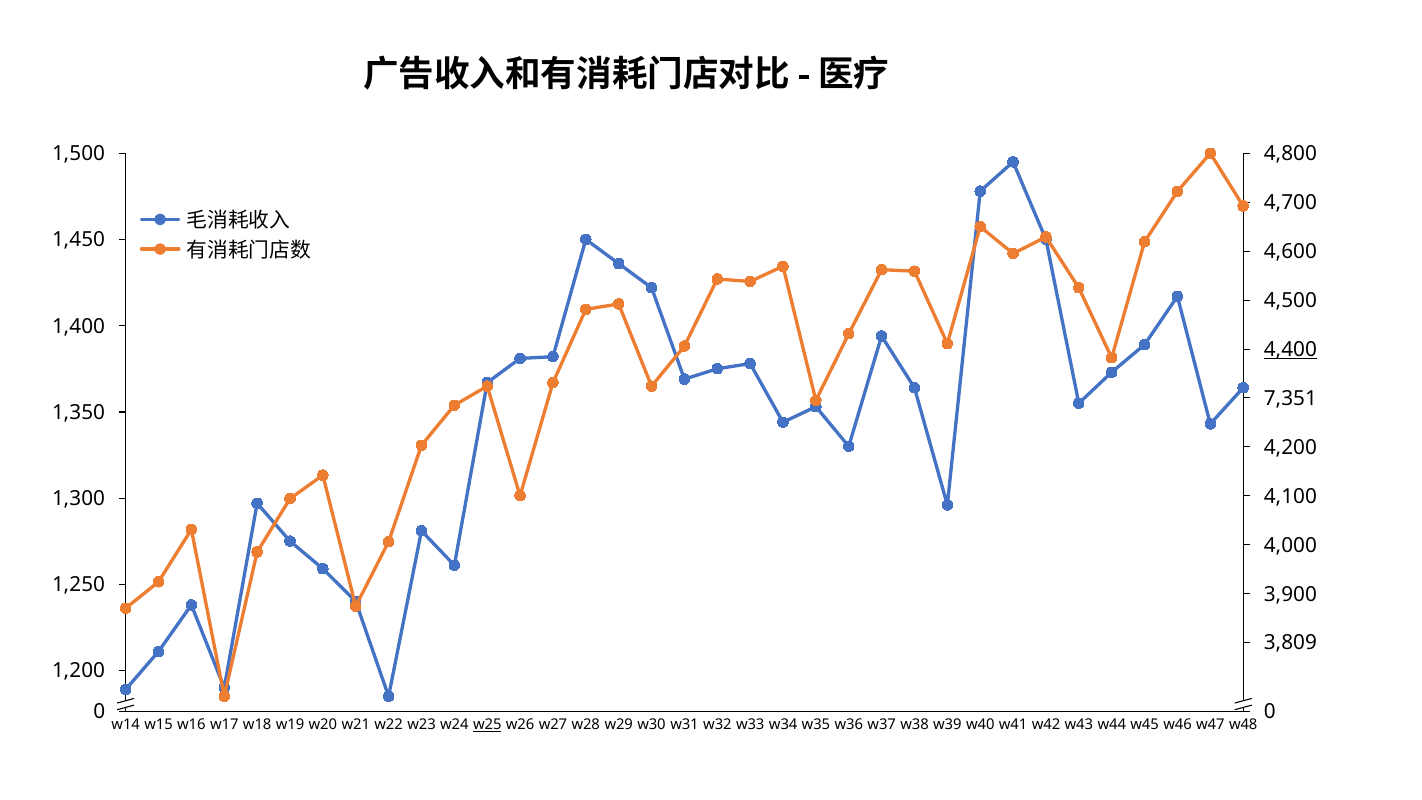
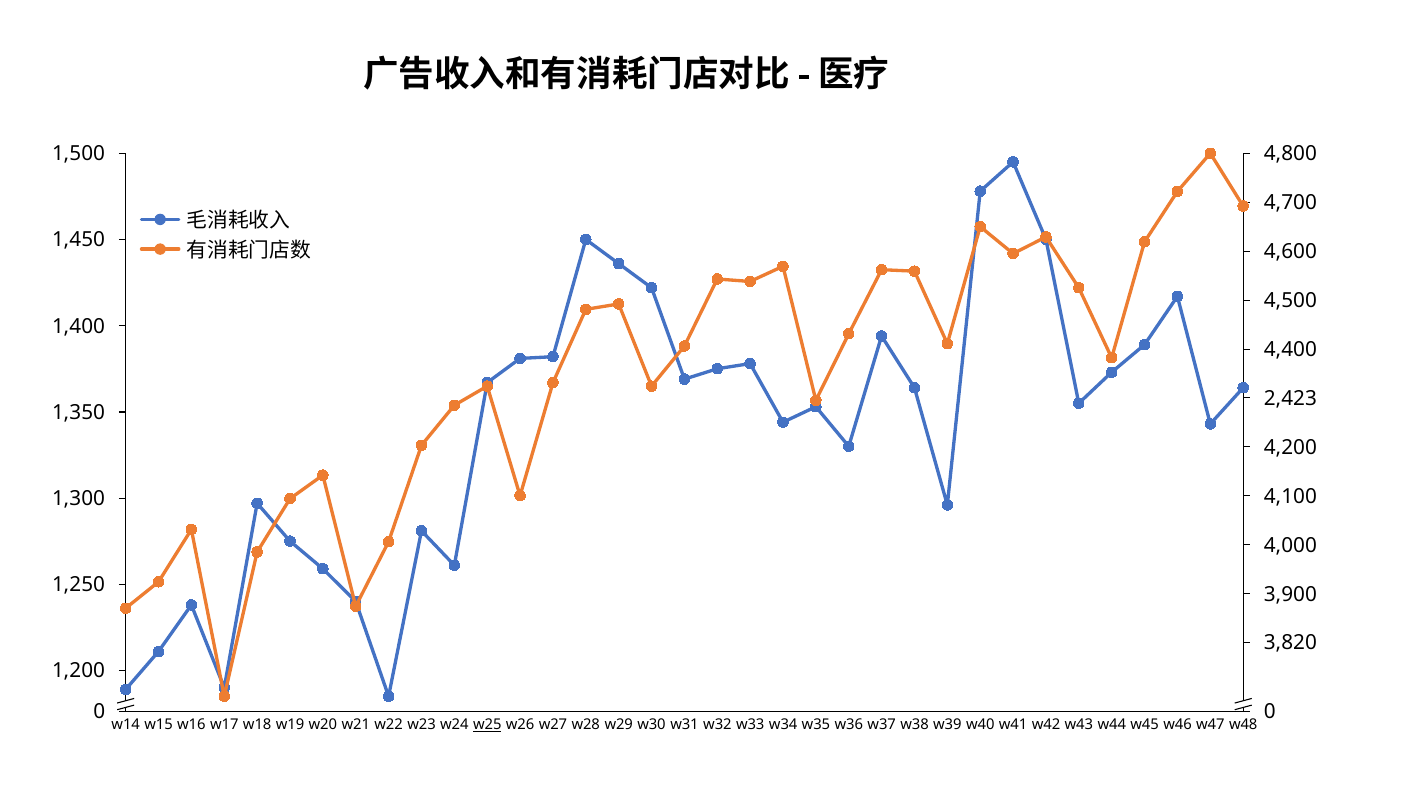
4,400 underline: present -> none
7,351: 7,351 -> 2,423
3,809: 3,809 -> 3,820
